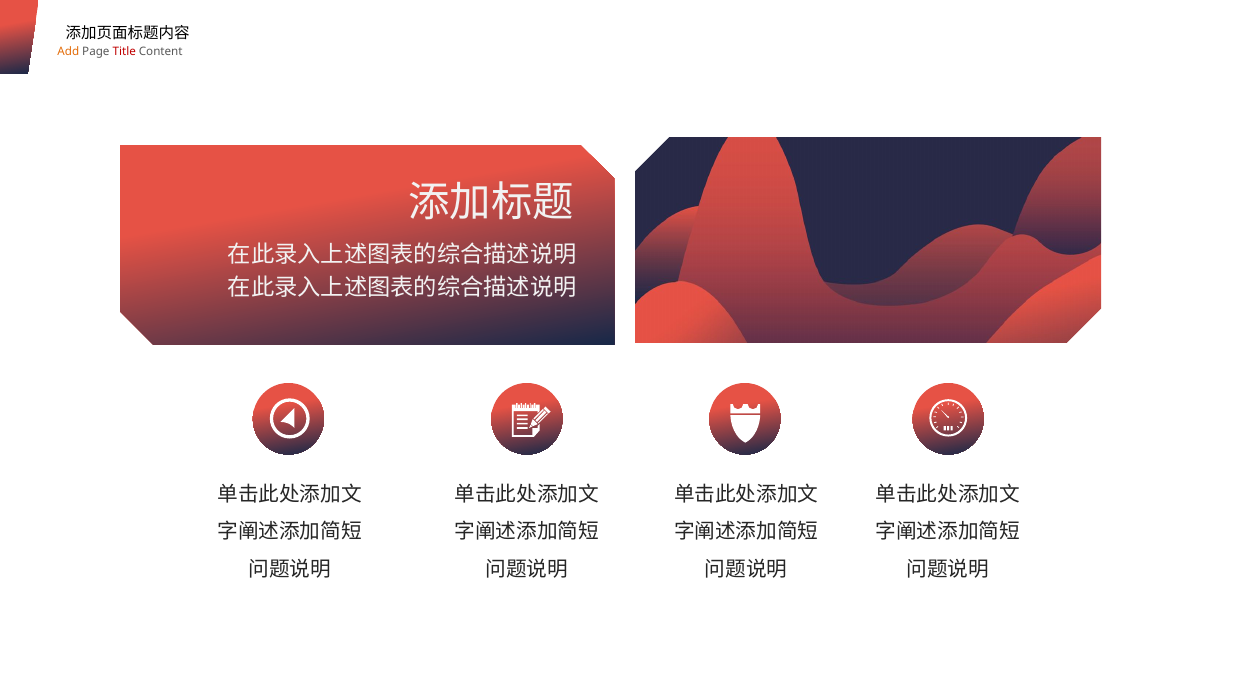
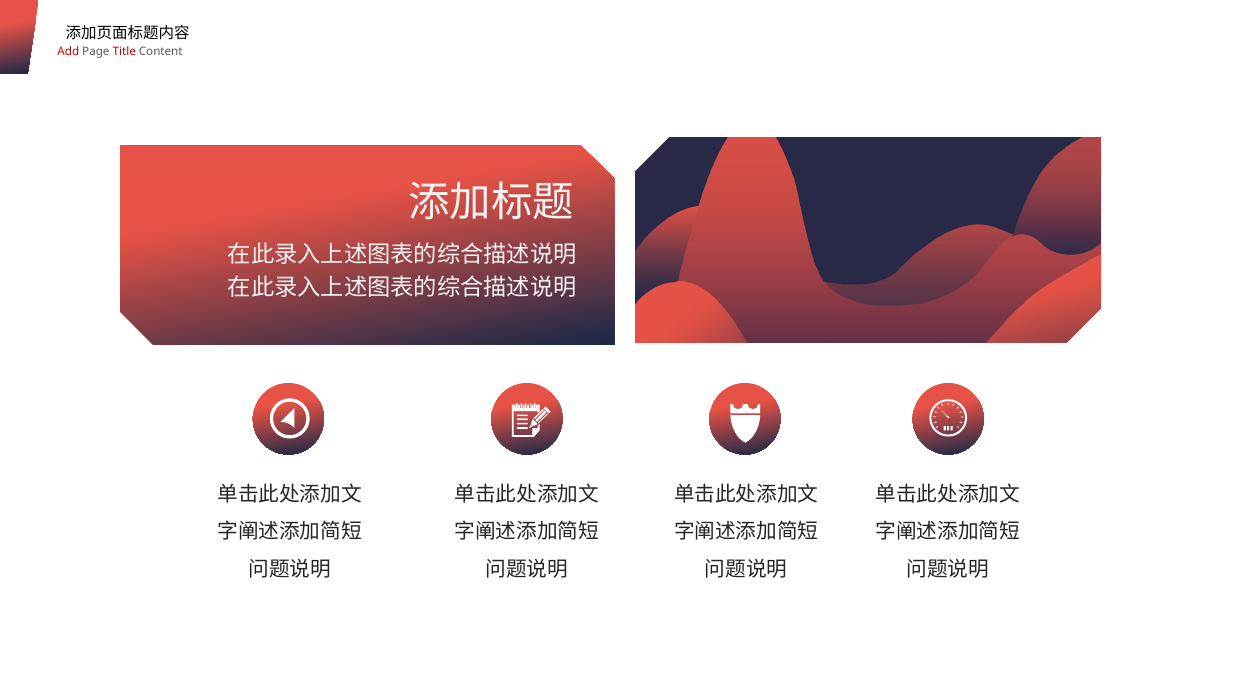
Add colour: orange -> red
